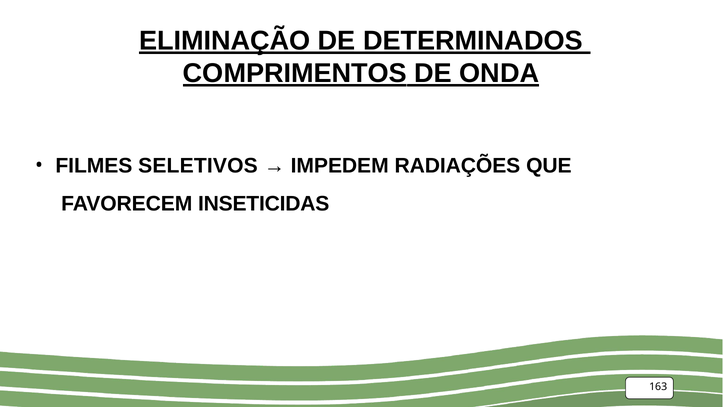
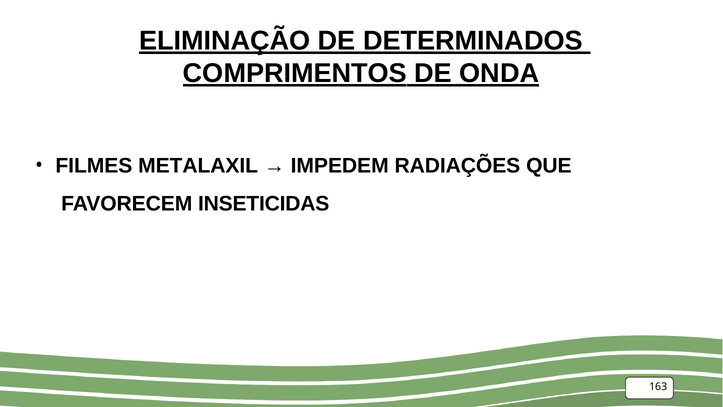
SELETIVOS: SELETIVOS -> METALAXIL
